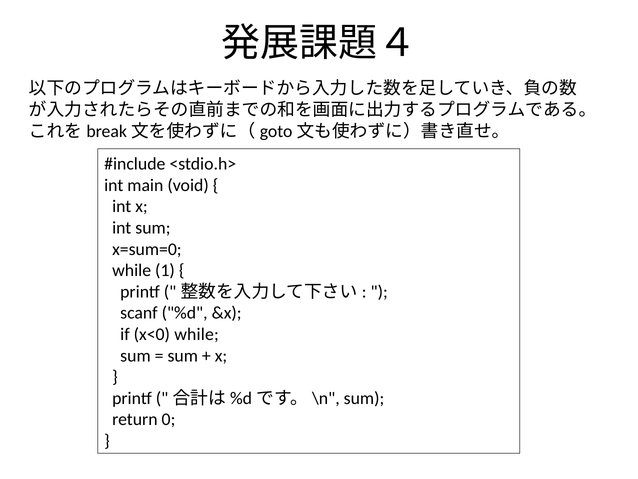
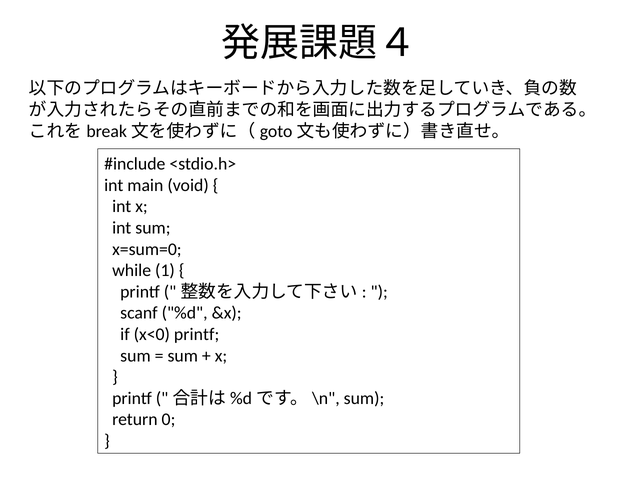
x<0 while: while -> printf
